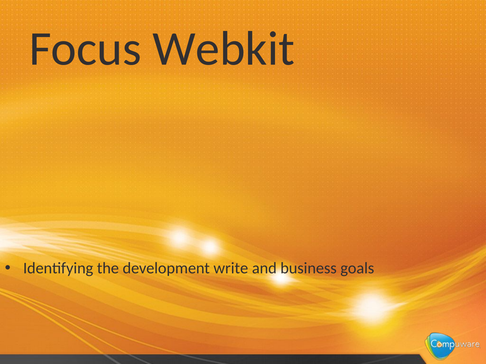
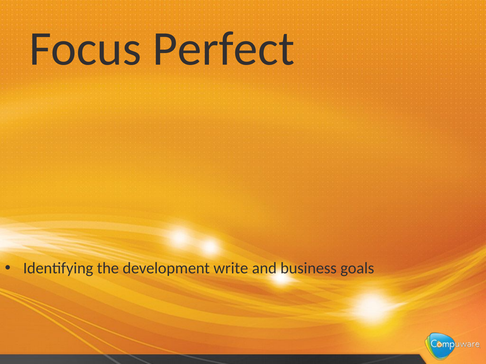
Webkit: Webkit -> Perfect
